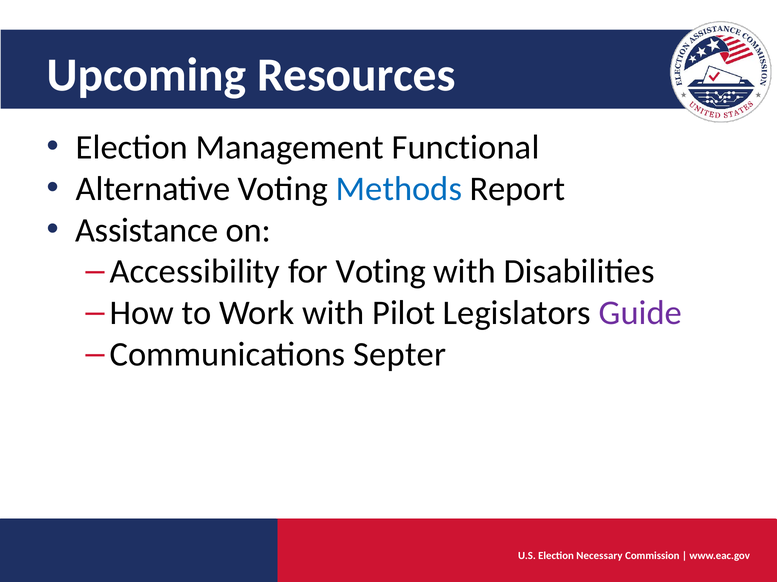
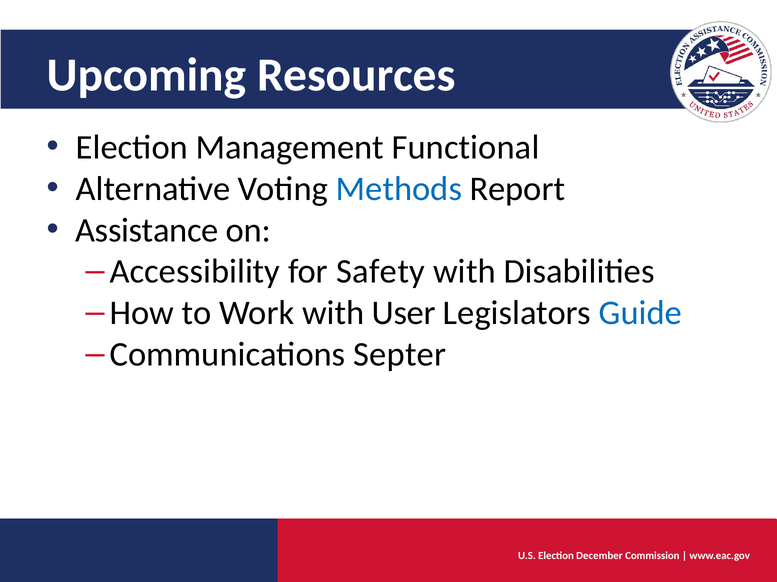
for Voting: Voting -> Safety
Pilot: Pilot -> User
Guide colour: purple -> blue
Necessary: Necessary -> December
